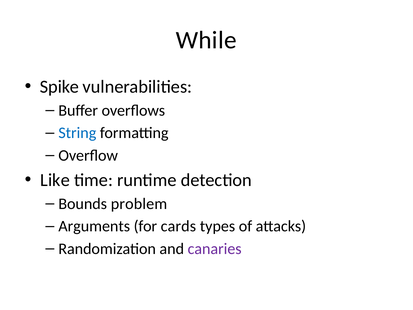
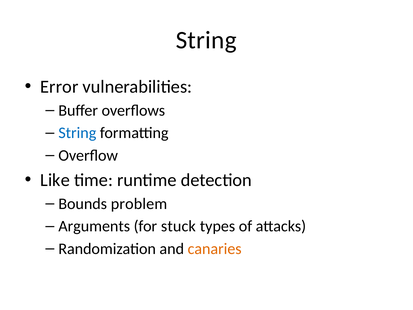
While at (206, 40): While -> String
Spike: Spike -> Error
cards: cards -> stuck
canaries colour: purple -> orange
